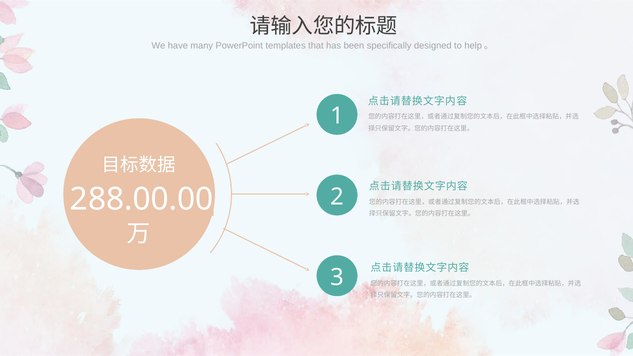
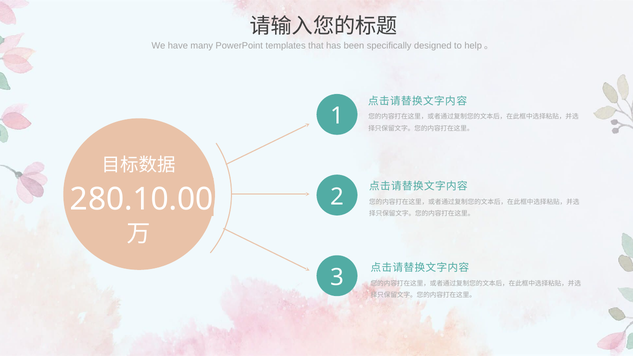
288.00.00: 288.00.00 -> 280.10.00
